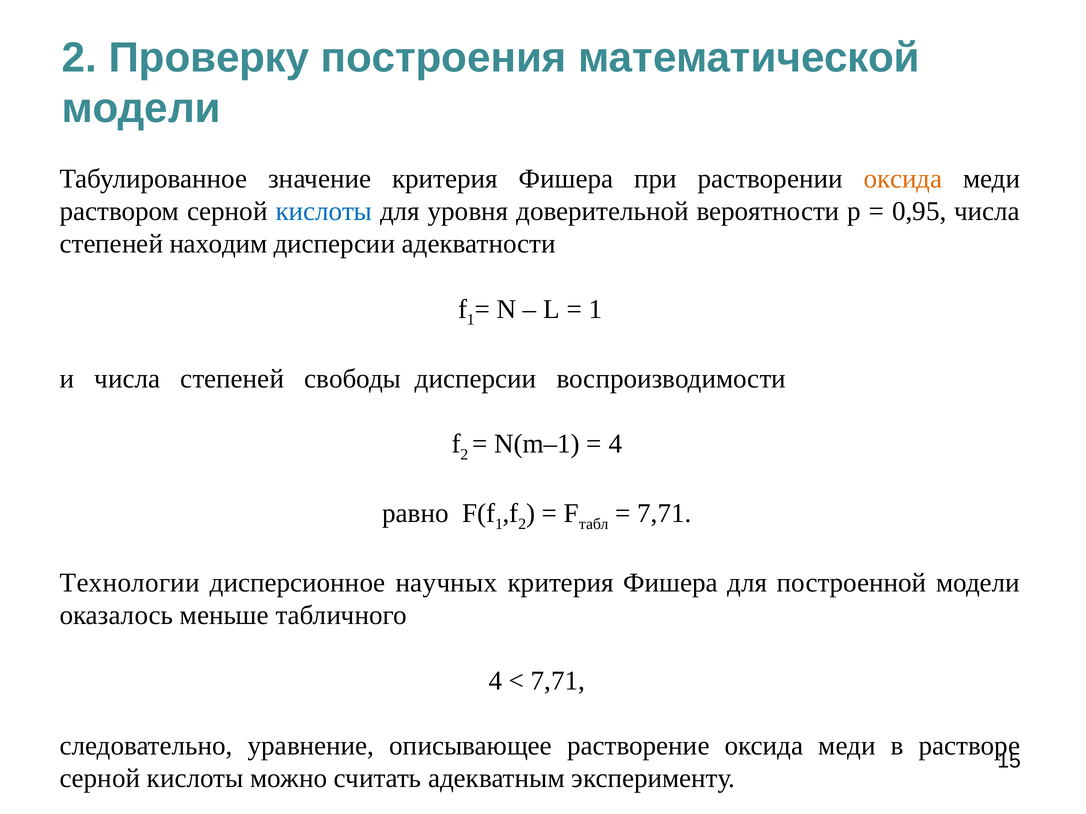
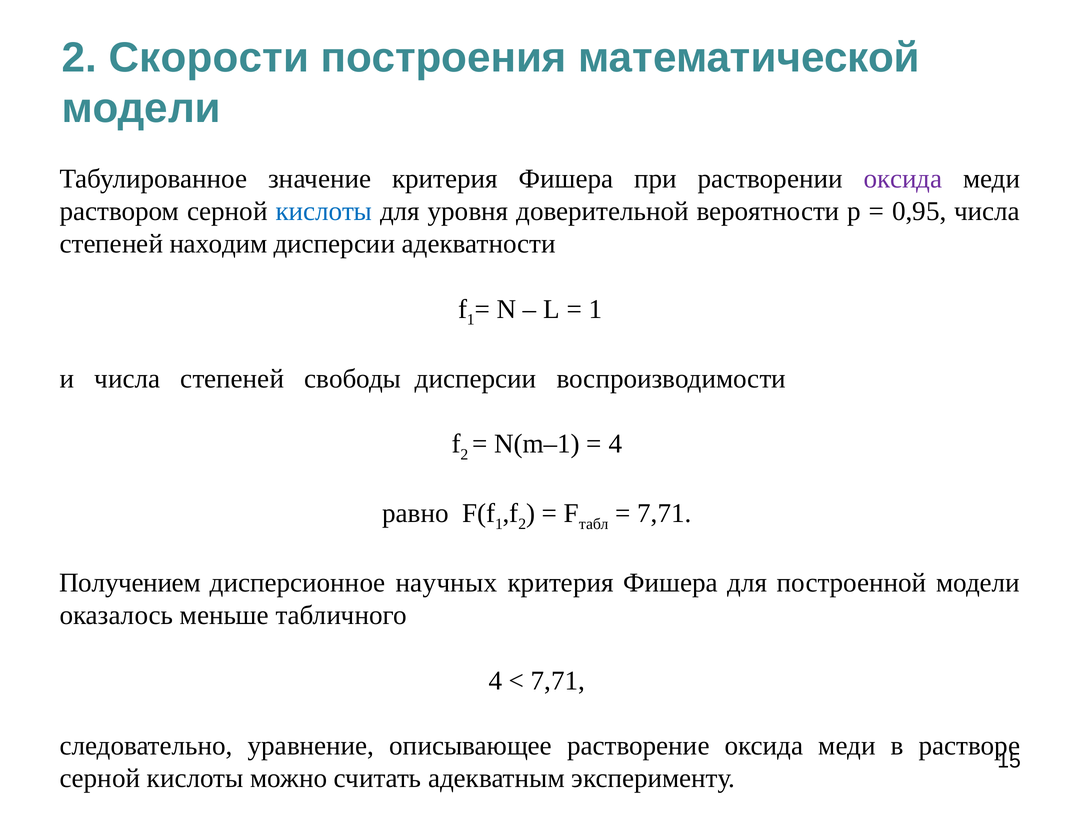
Проверку: Проверку -> Скорости
оксида at (903, 179) colour: orange -> purple
Технологии: Технологии -> Получением
